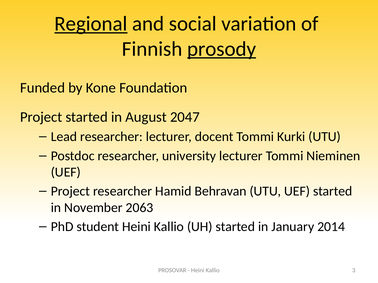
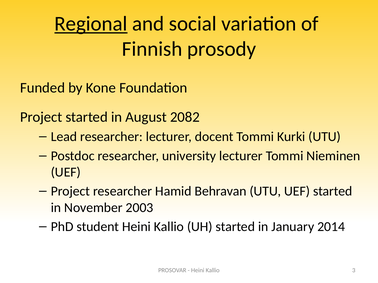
prosody underline: present -> none
2047: 2047 -> 2082
2063: 2063 -> 2003
